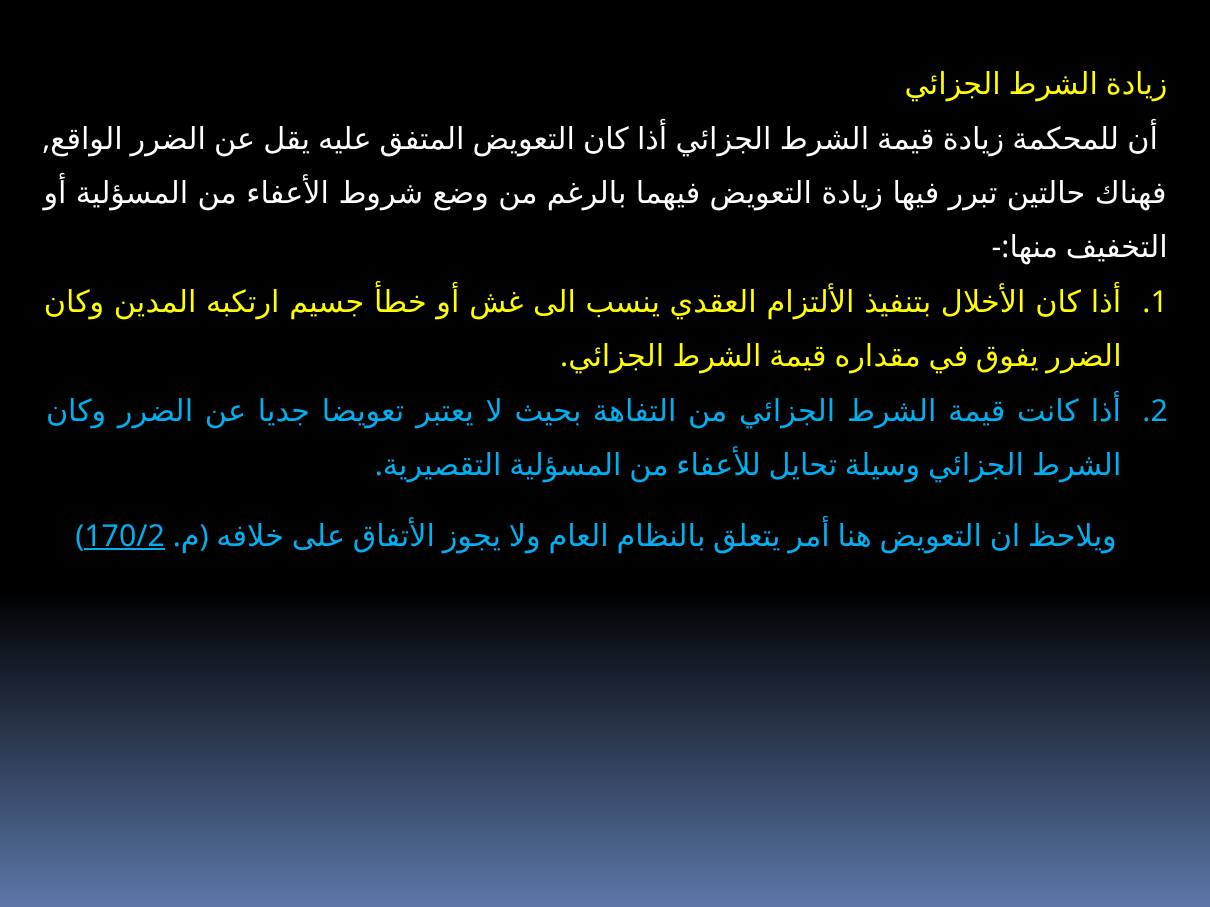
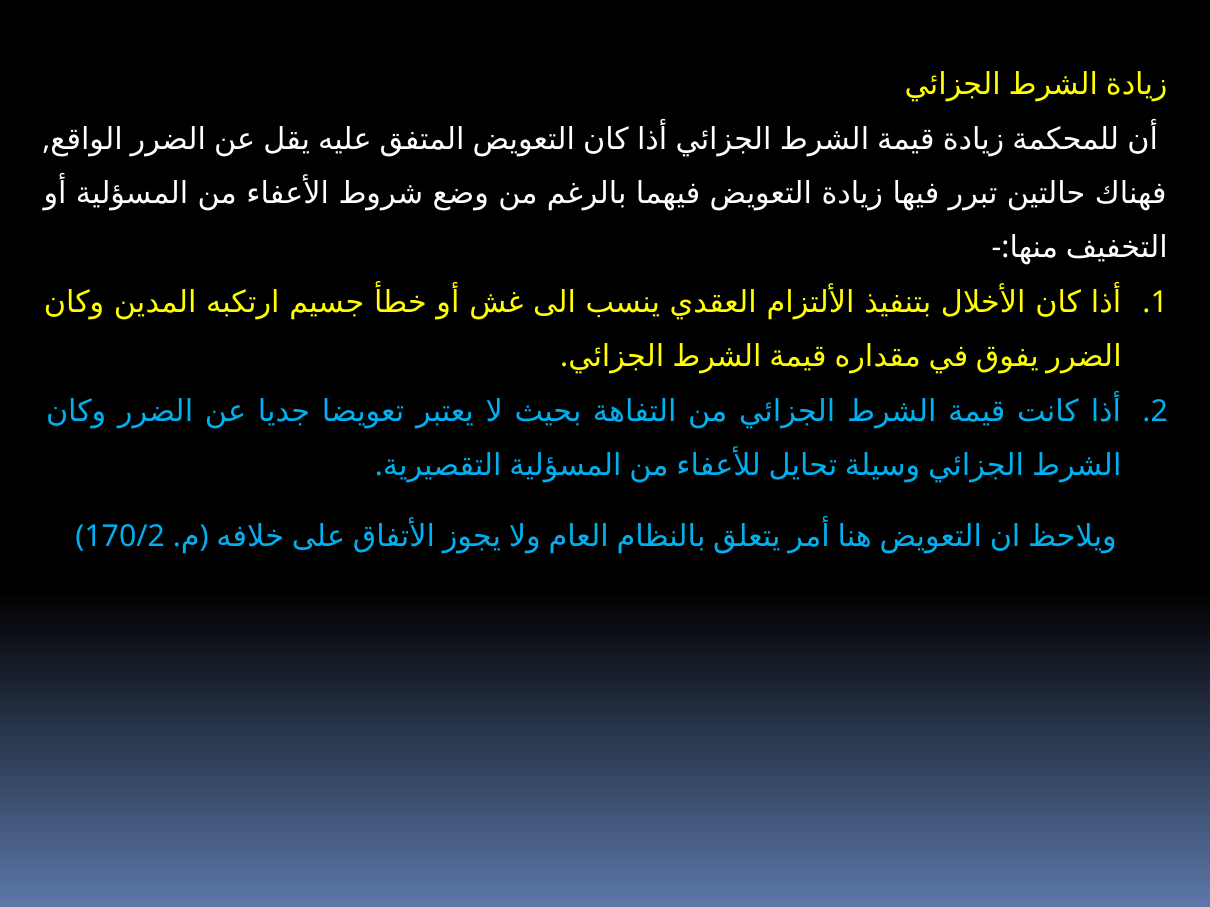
170/2 underline: present -> none
